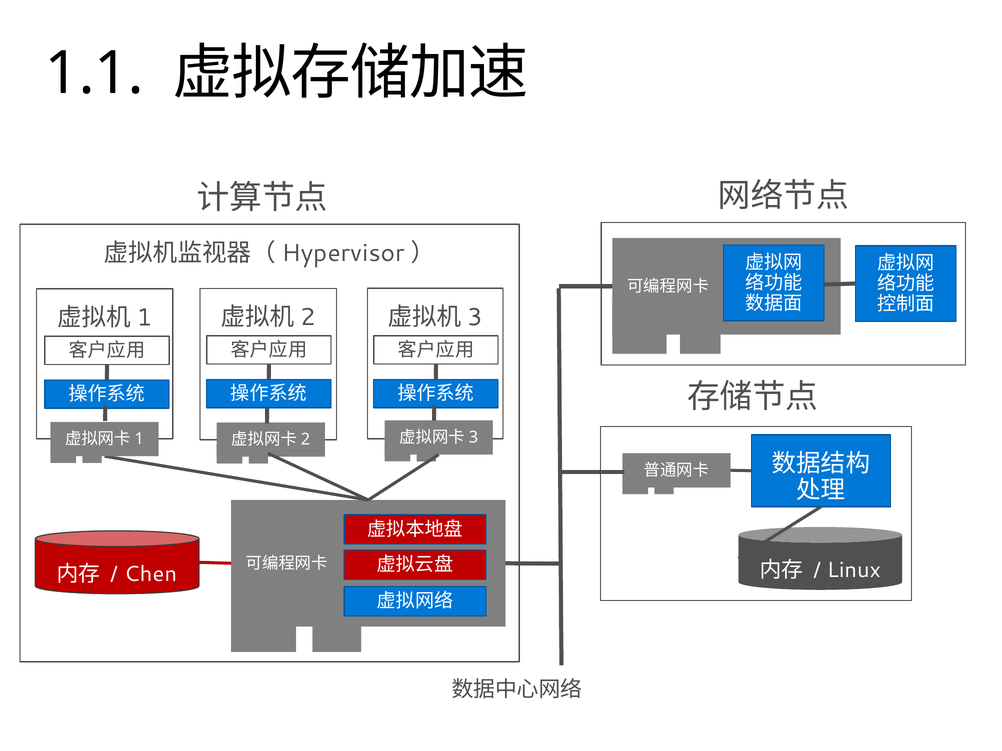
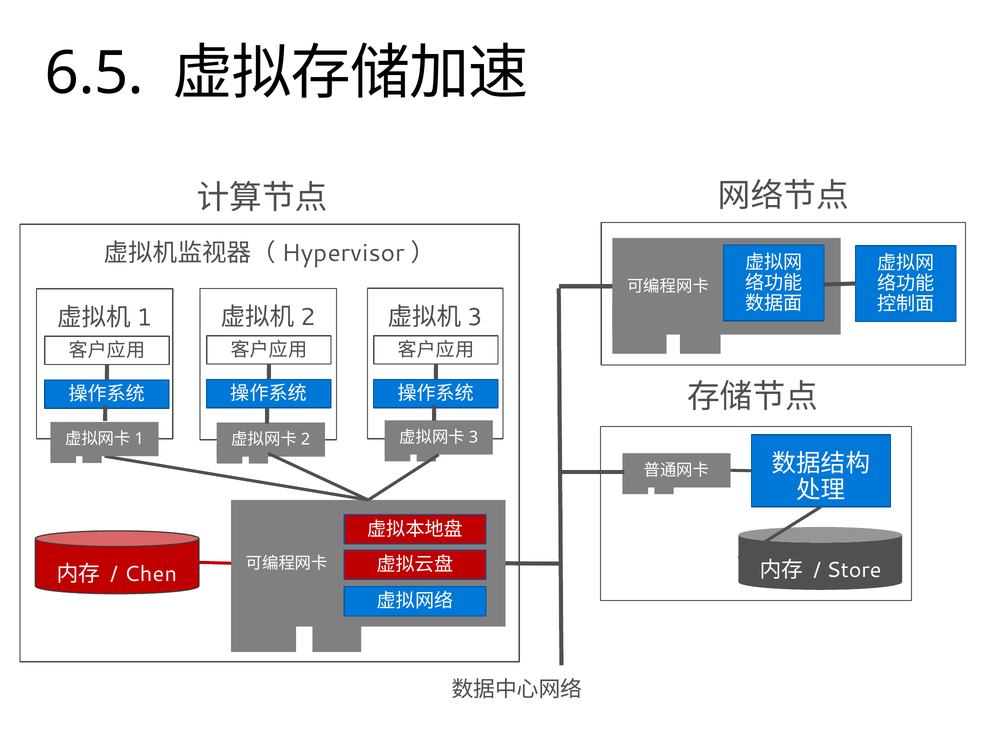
1.1: 1.1 -> 6.5
Linux: Linux -> Store
